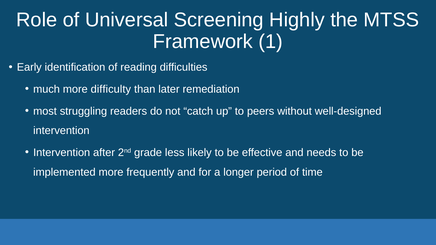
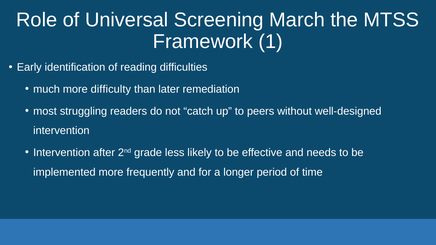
Highly: Highly -> March
